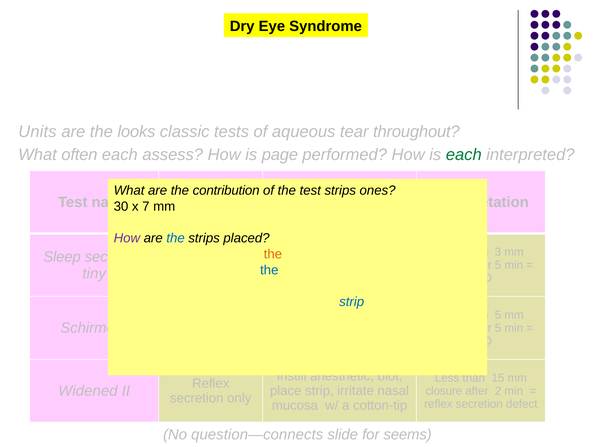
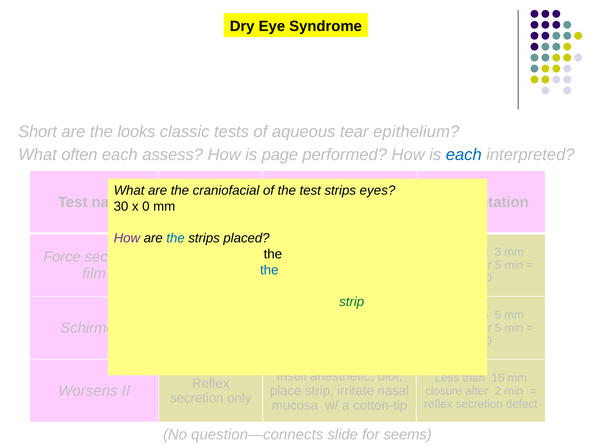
Units: Units -> Short
throughout: throughout -> epithelium
each at (464, 154) colour: green -> blue
contribution: contribution -> craniofacial
ones: ones -> eyes
7: 7 -> 0
the at (273, 254) colour: orange -> black
Sleep: Sleep -> Force
tiny: tiny -> film
strip at (352, 301) colour: blue -> green
Widened: Widened -> Worsens
